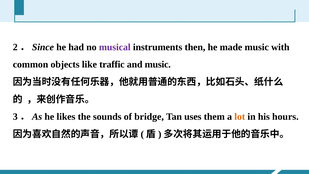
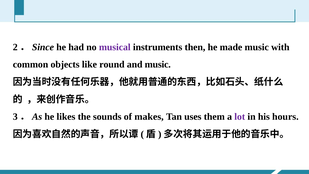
traffic: traffic -> round
bridge: bridge -> makes
lot colour: orange -> purple
